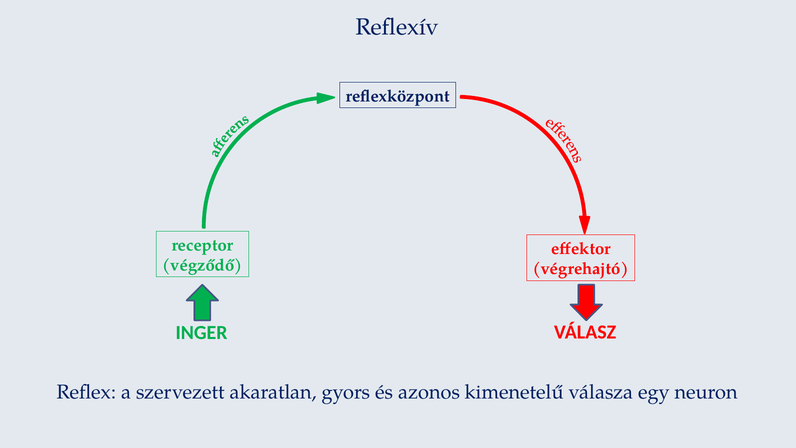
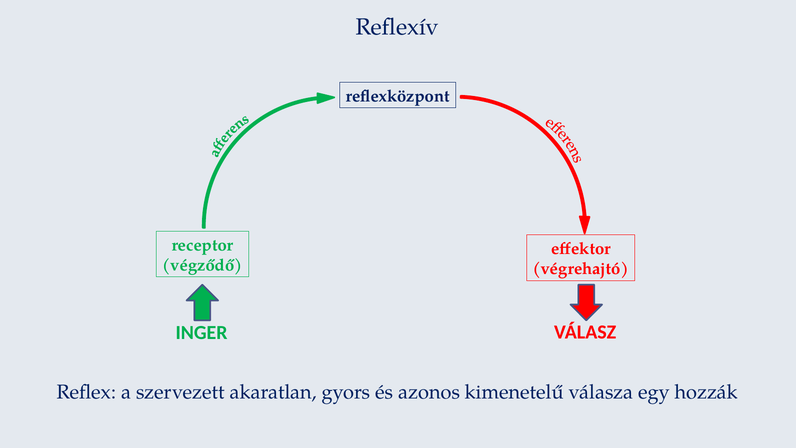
neuron: neuron -> hozzák
